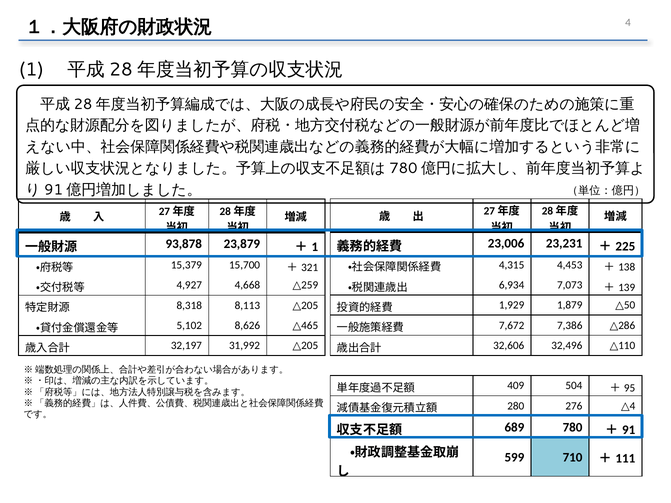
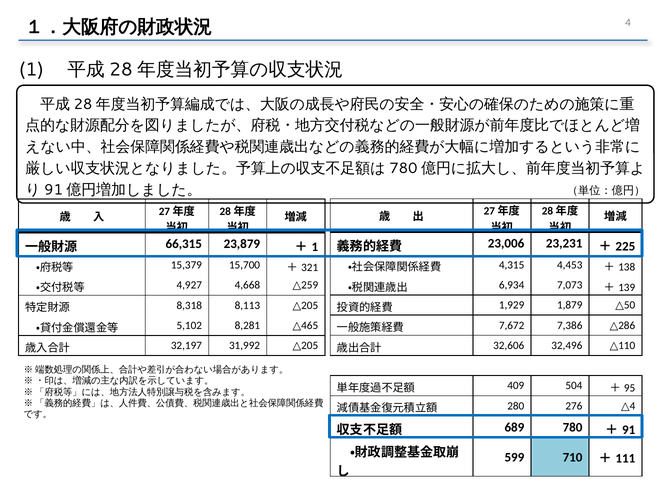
93,878: 93,878 -> 66,315
8,626: 8,626 -> 8,281
